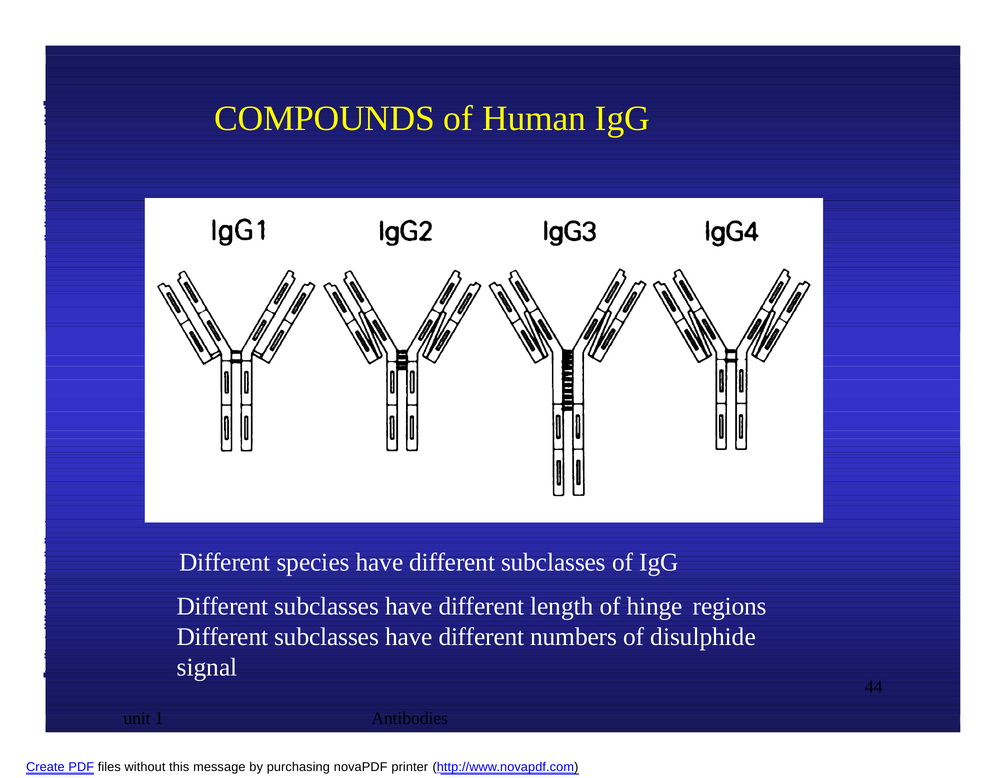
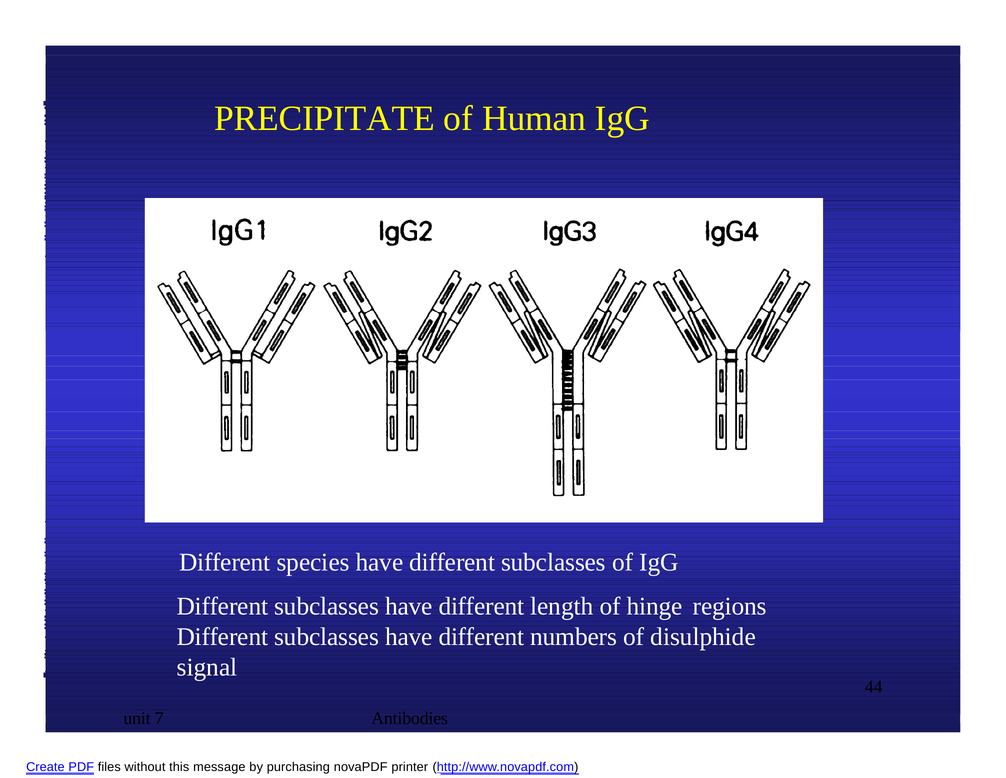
COMPOUNDS: COMPOUNDS -> PRECIPITATE
1: 1 -> 7
